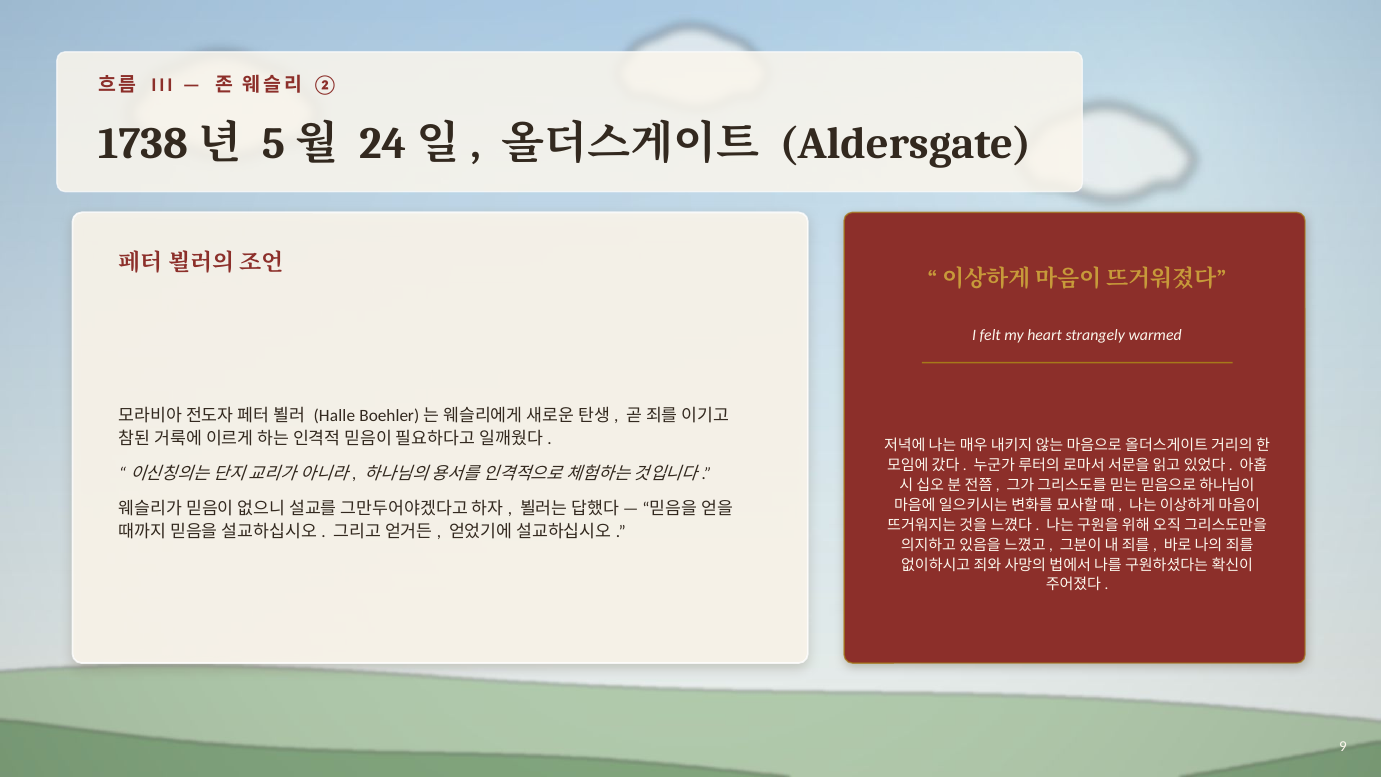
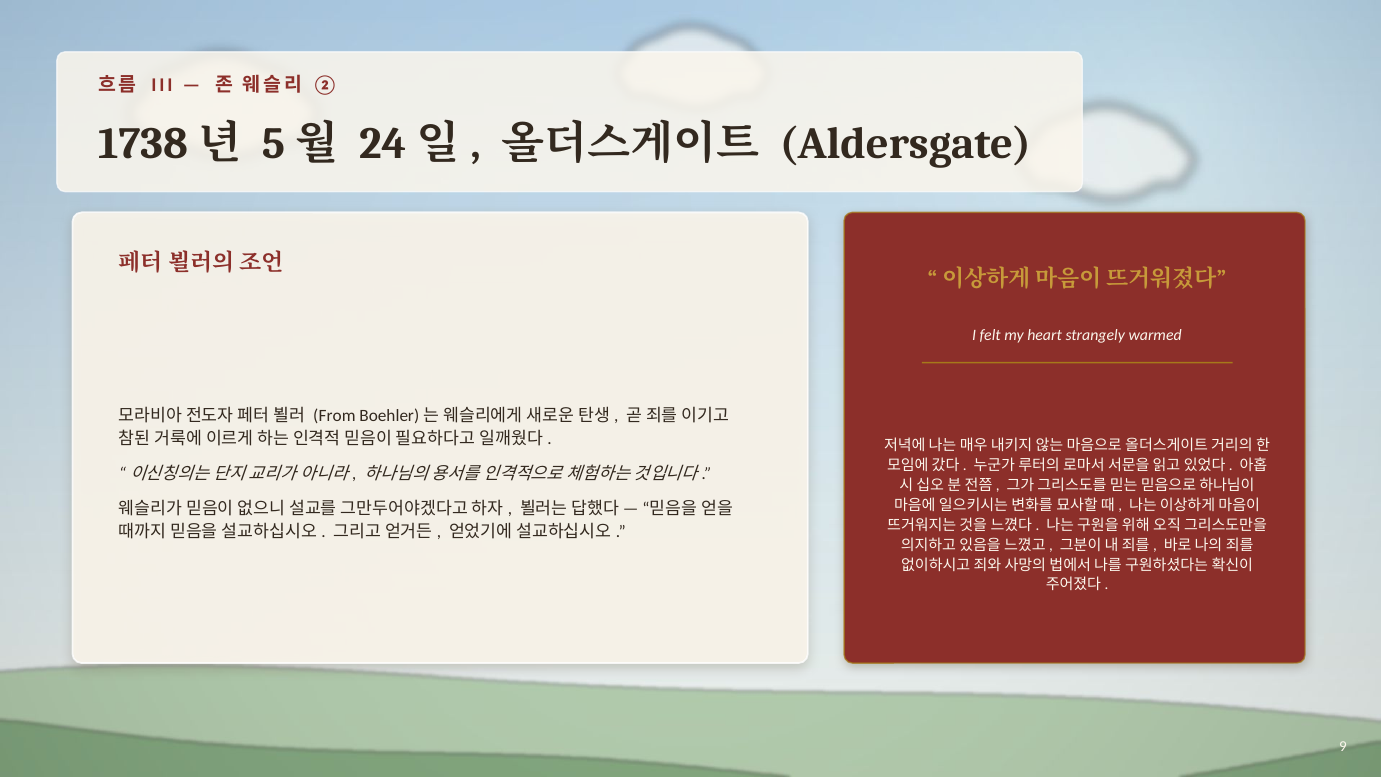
Halle: Halle -> From
